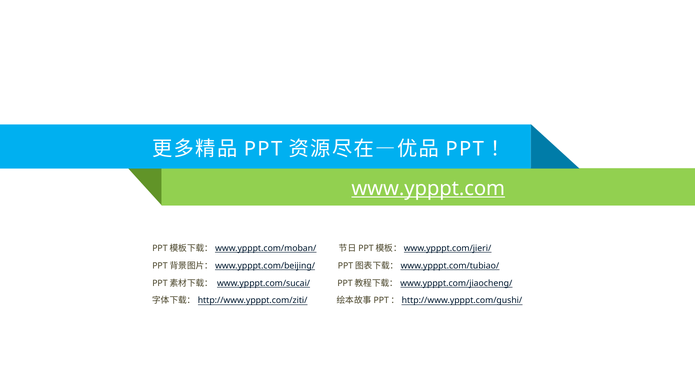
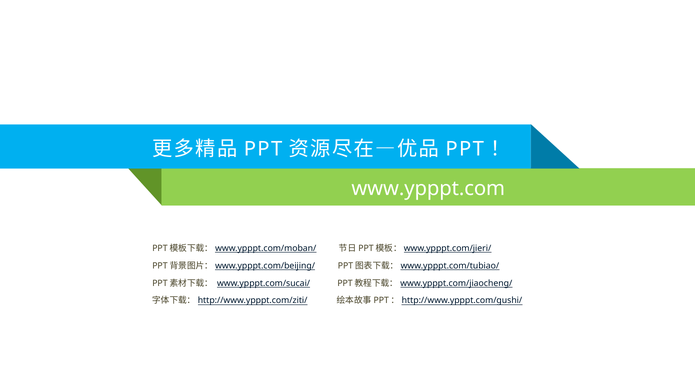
www.ypppt.com underline: present -> none
